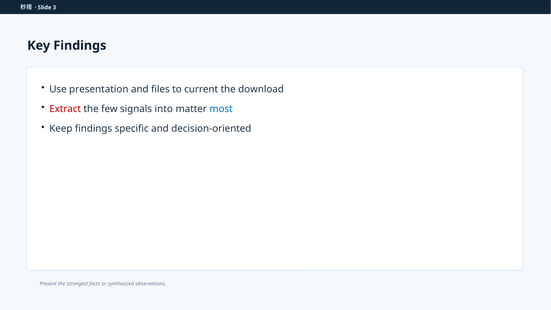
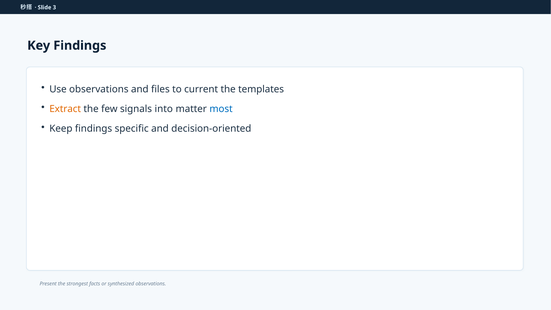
Use presentation: presentation -> observations
download: download -> templates
Extract colour: red -> orange
